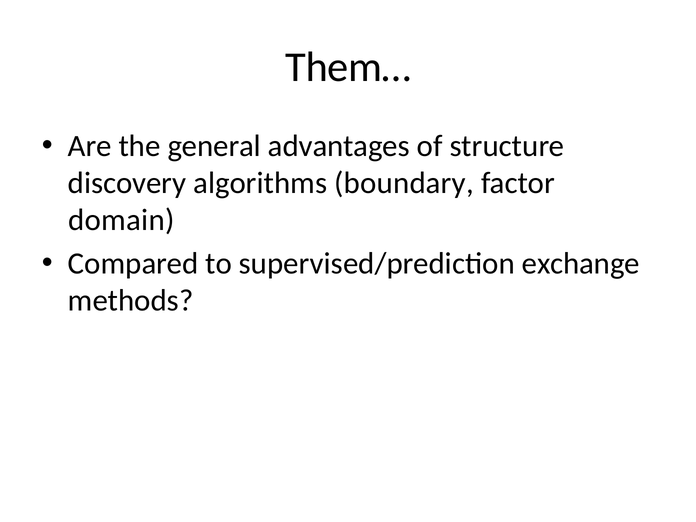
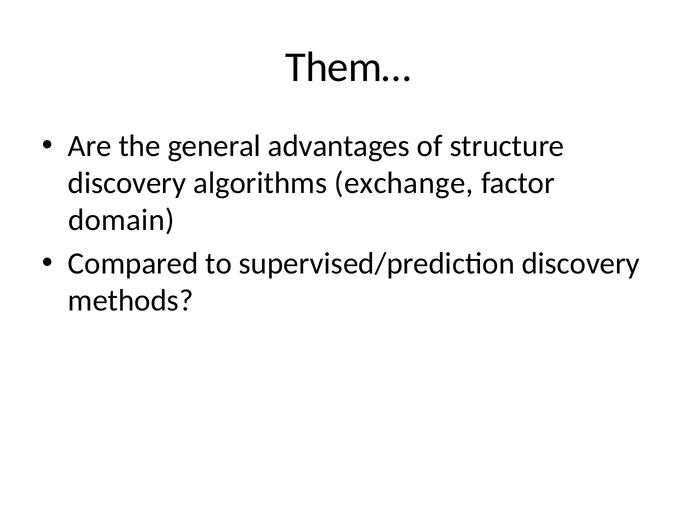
boundary: boundary -> exchange
supervised/prediction exchange: exchange -> discovery
